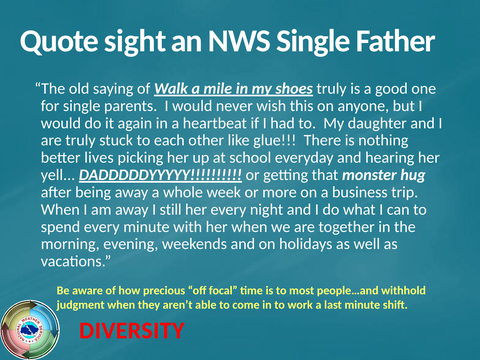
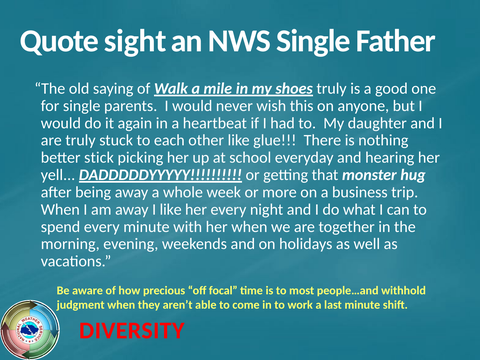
lives: lives -> stick
I still: still -> like
